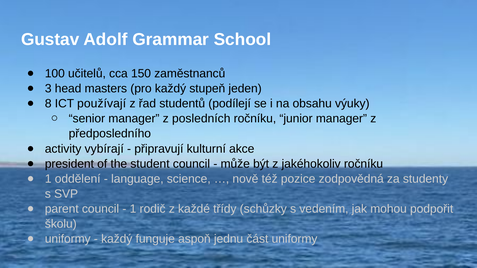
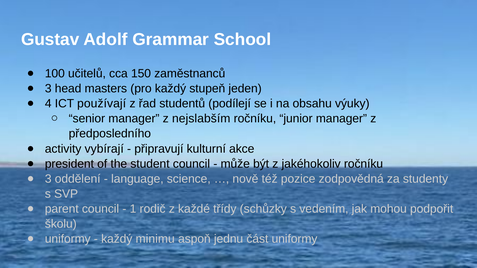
8: 8 -> 4
posledních: posledních -> nejslabším
1 at (48, 179): 1 -> 3
funguje: funguje -> minimu
